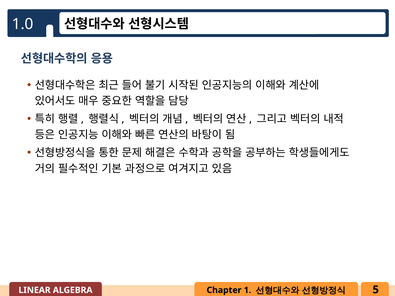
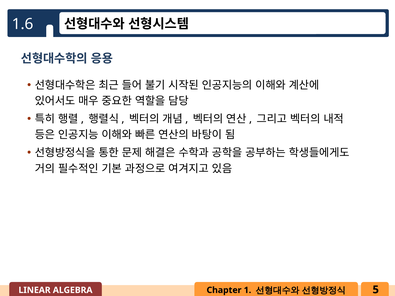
1.0: 1.0 -> 1.6
